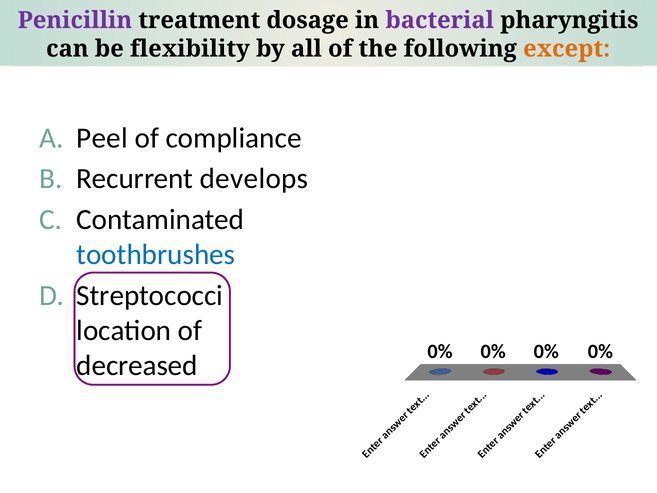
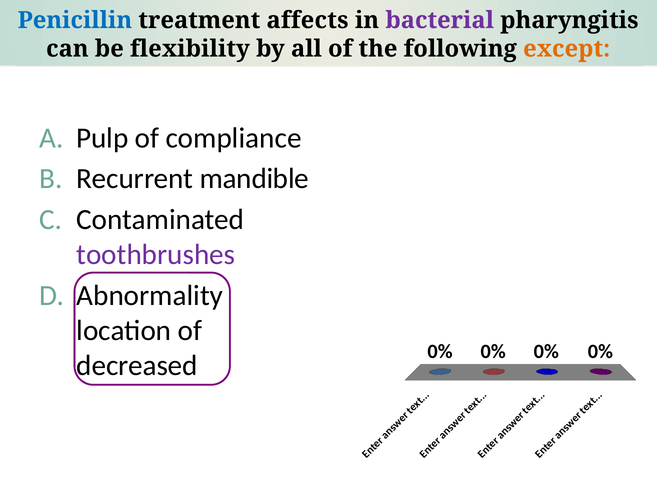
Penicillin colour: purple -> blue
dosage: dosage -> affects
Peel: Peel -> Pulp
develops: develops -> mandible
toothbrushes colour: blue -> purple
Streptococci: Streptococci -> Abnormality
